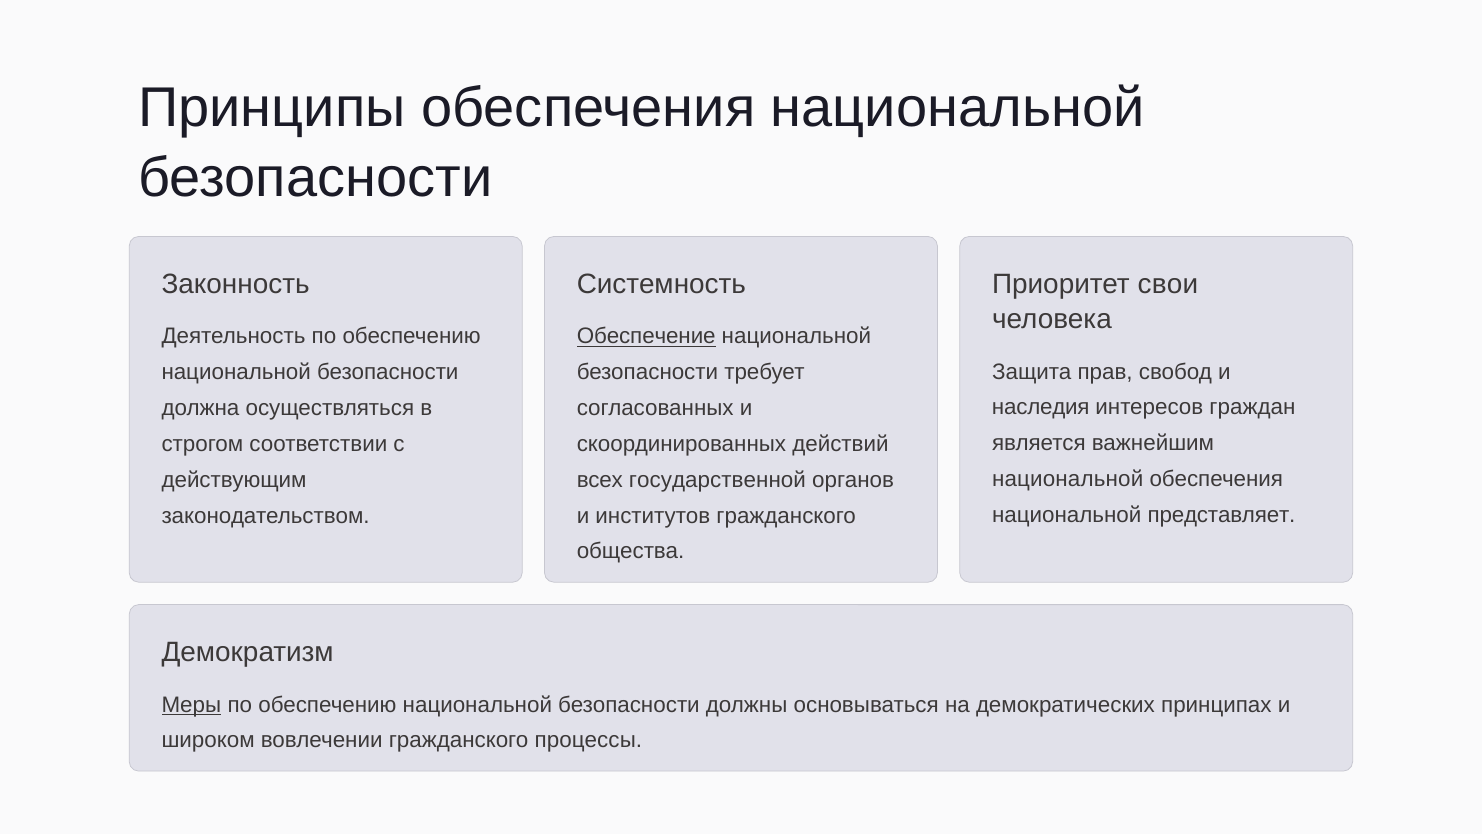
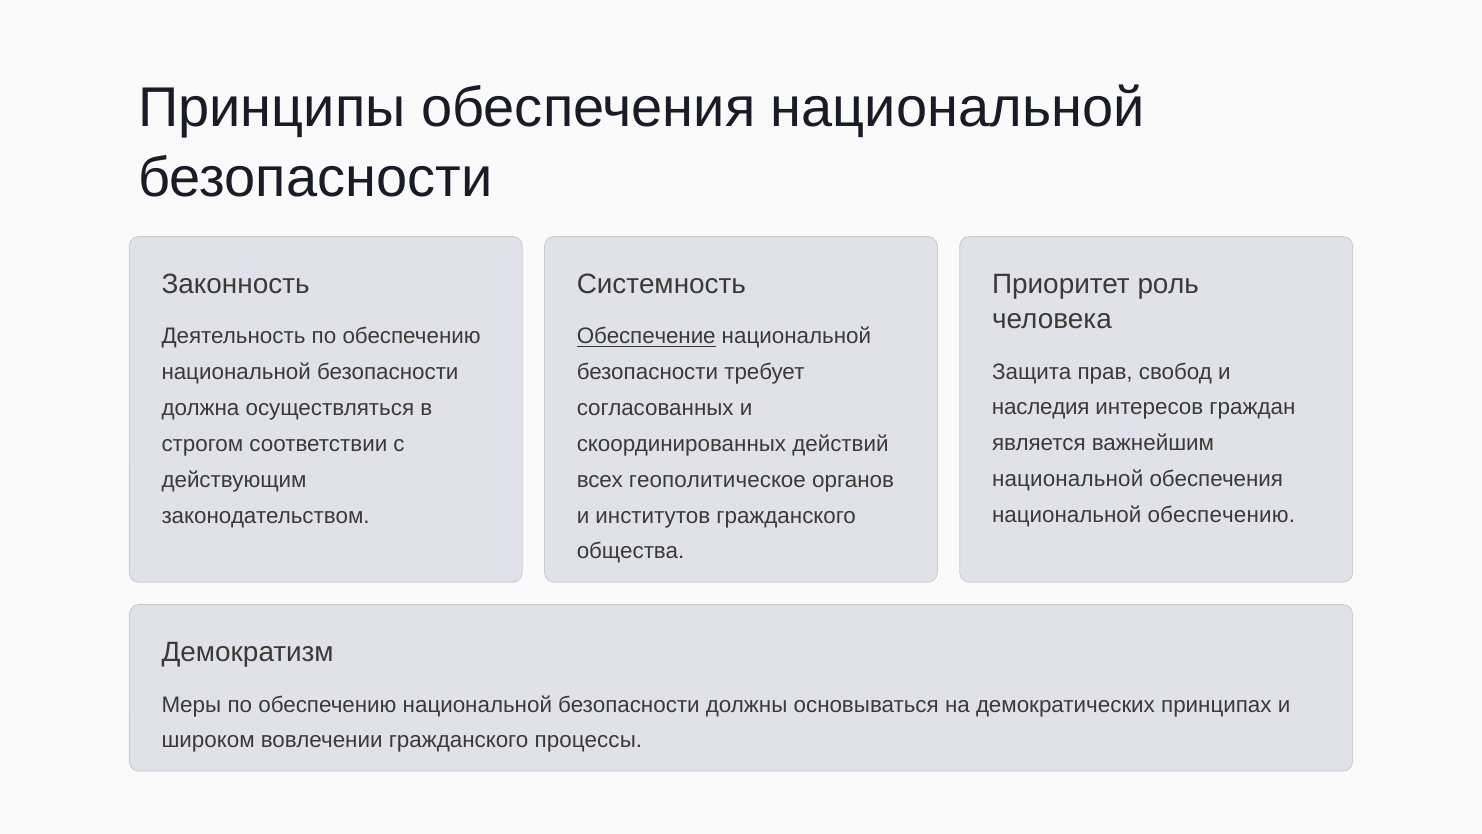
свои: свои -> роль
государственной: государственной -> геополитическое
национальной представляет: представляет -> обеспечению
Меры underline: present -> none
